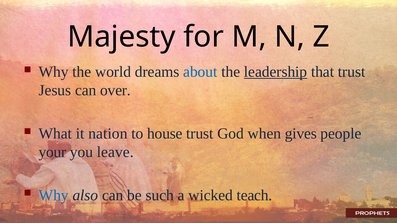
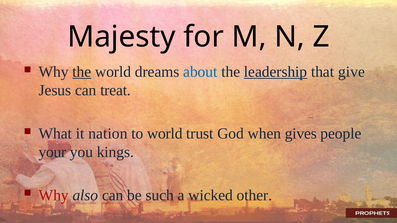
the at (82, 72) underline: none -> present
that trust: trust -> give
over: over -> treat
to house: house -> world
leave: leave -> kings
Why at (54, 195) colour: blue -> red
teach: teach -> other
